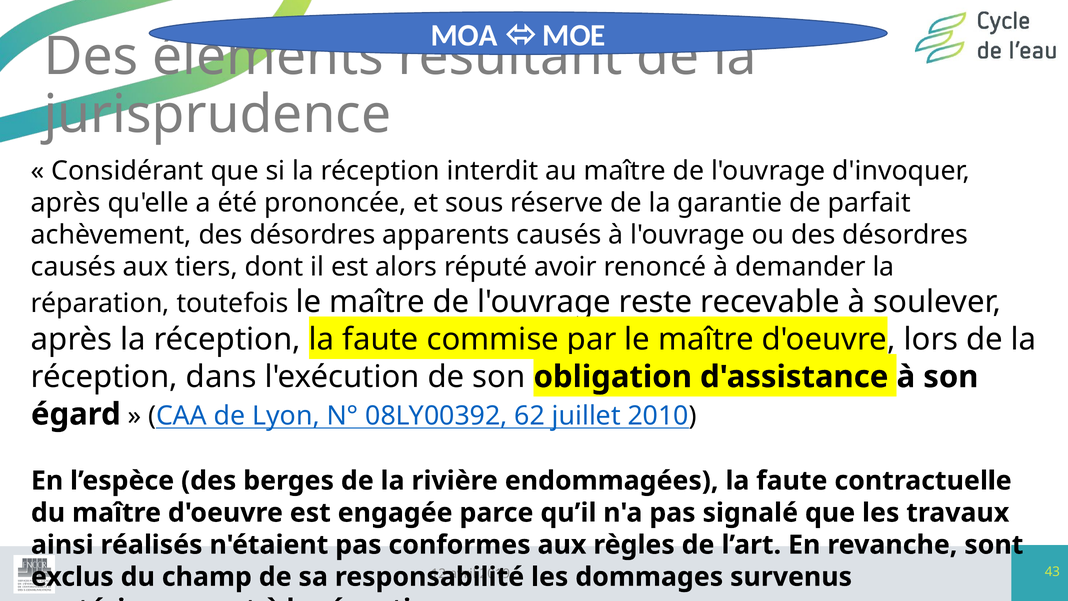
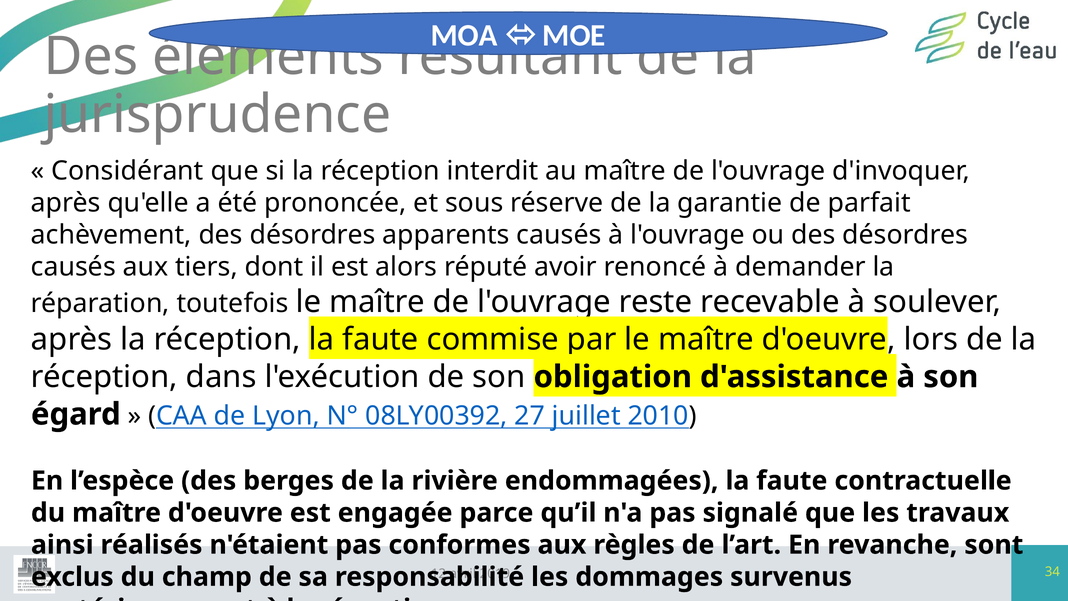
62: 62 -> 27
43: 43 -> 34
